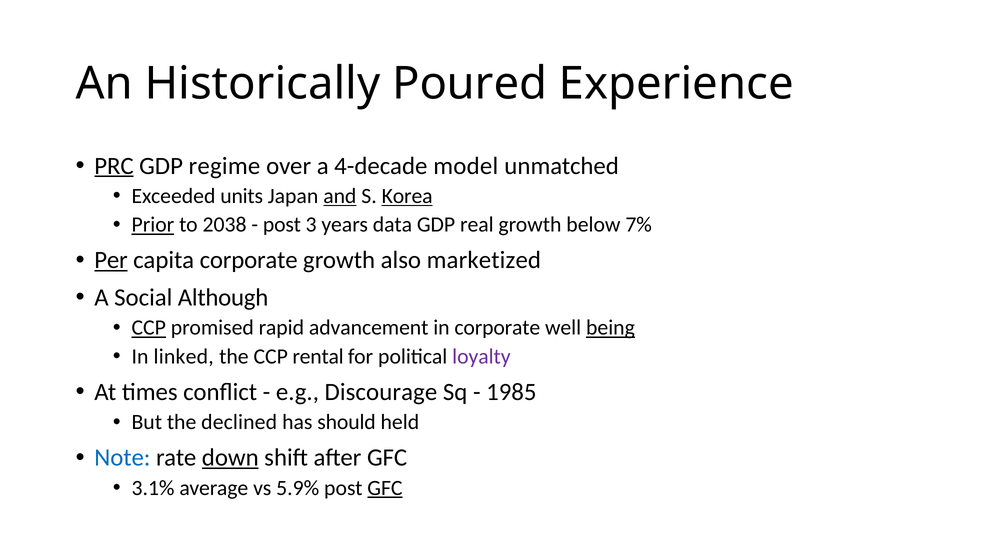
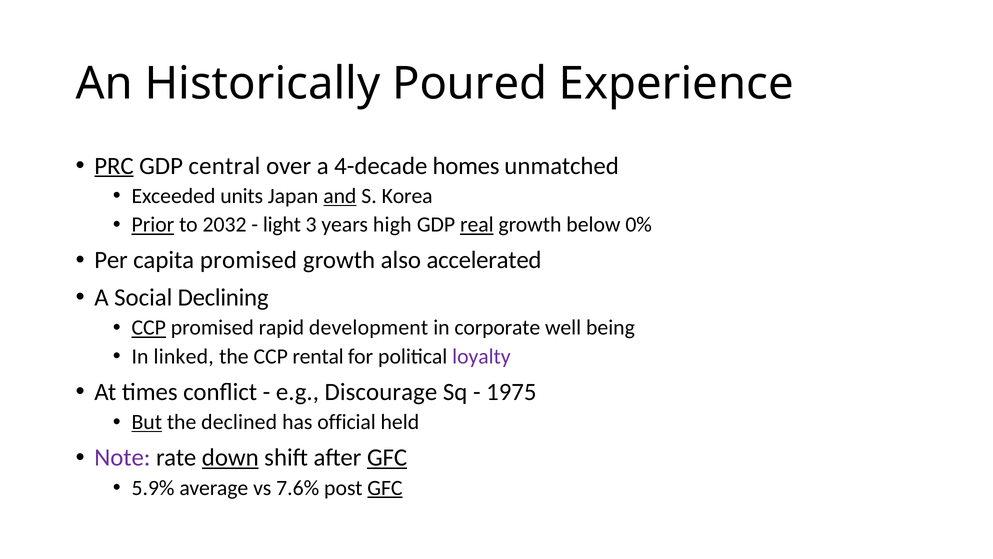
regime: regime -> central
model: model -> homes
Korea underline: present -> none
2038: 2038 -> 2032
post at (282, 225): post -> light
data: data -> high
real underline: none -> present
7%: 7% -> 0%
Per underline: present -> none
capita corporate: corporate -> promised
marketized: marketized -> accelerated
Although: Although -> Declining
advancement: advancement -> development
being underline: present -> none
1985: 1985 -> 1975
But underline: none -> present
should: should -> official
Note colour: blue -> purple
GFC at (387, 457) underline: none -> present
3.1%: 3.1% -> 5.9%
5.9%: 5.9% -> 7.6%
